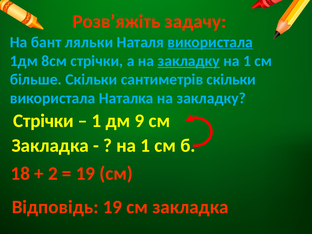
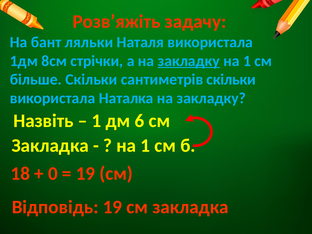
використала at (210, 42) underline: present -> none
Стрічки at (44, 121): Стрічки -> Назвіть
9: 9 -> 6
2: 2 -> 0
